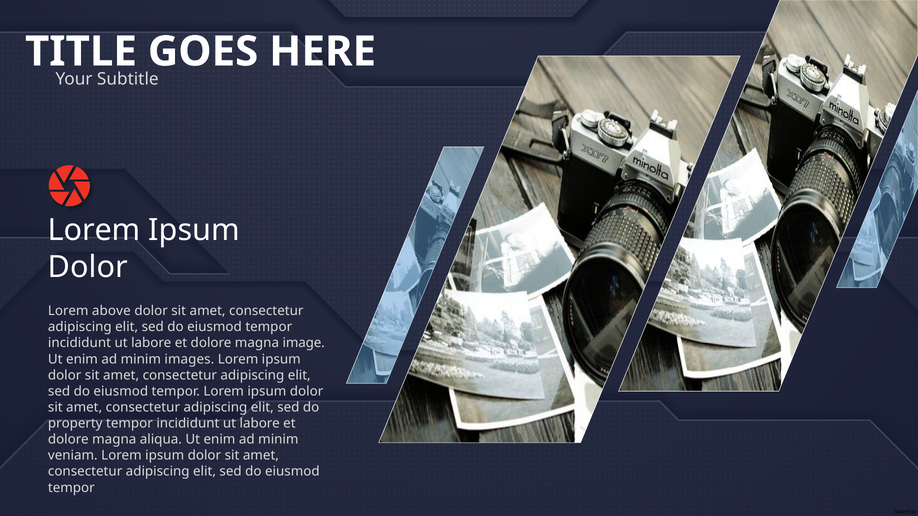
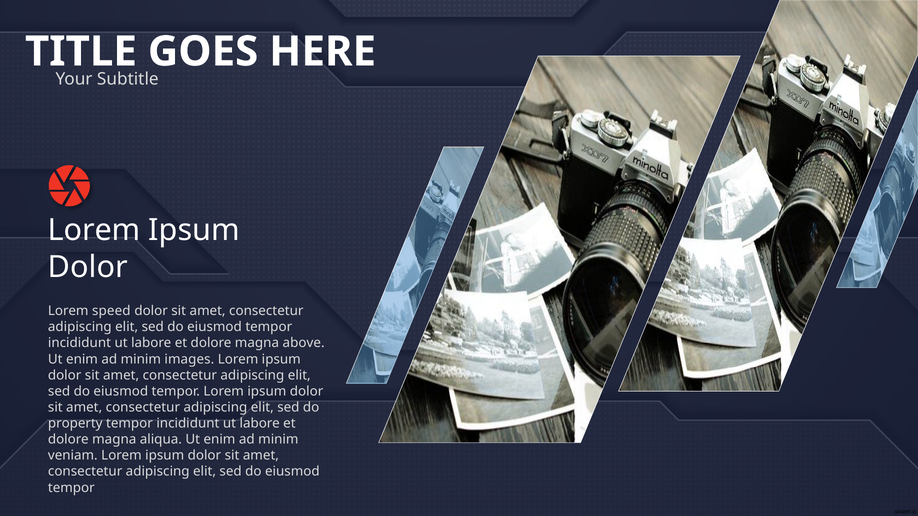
above: above -> speed
image: image -> above
